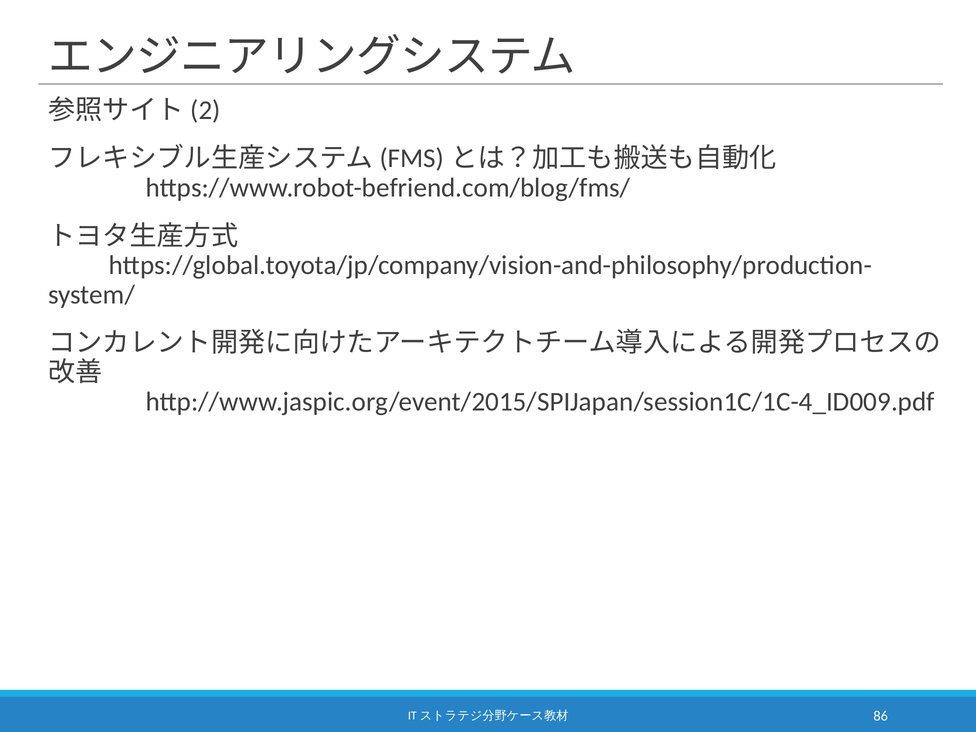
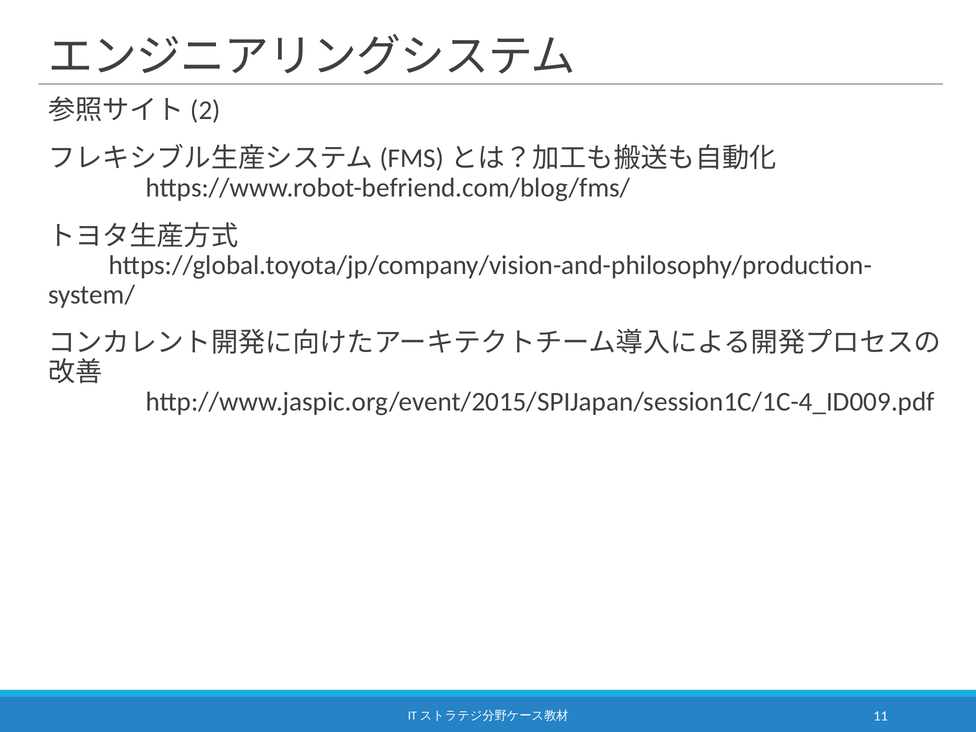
86: 86 -> 11
